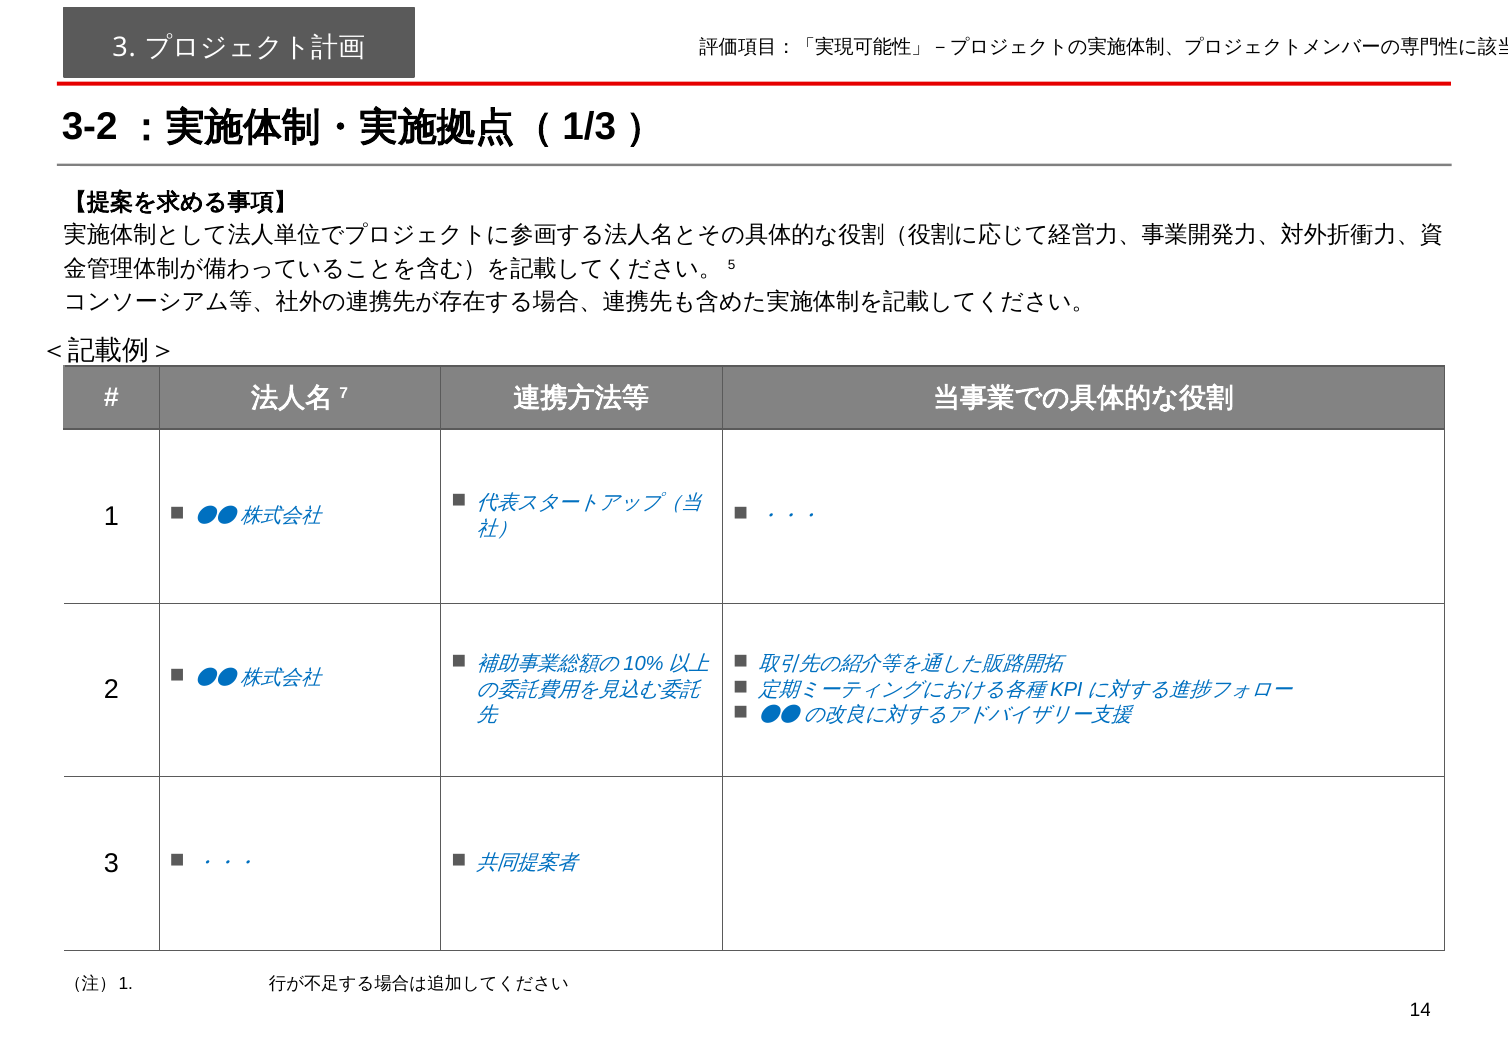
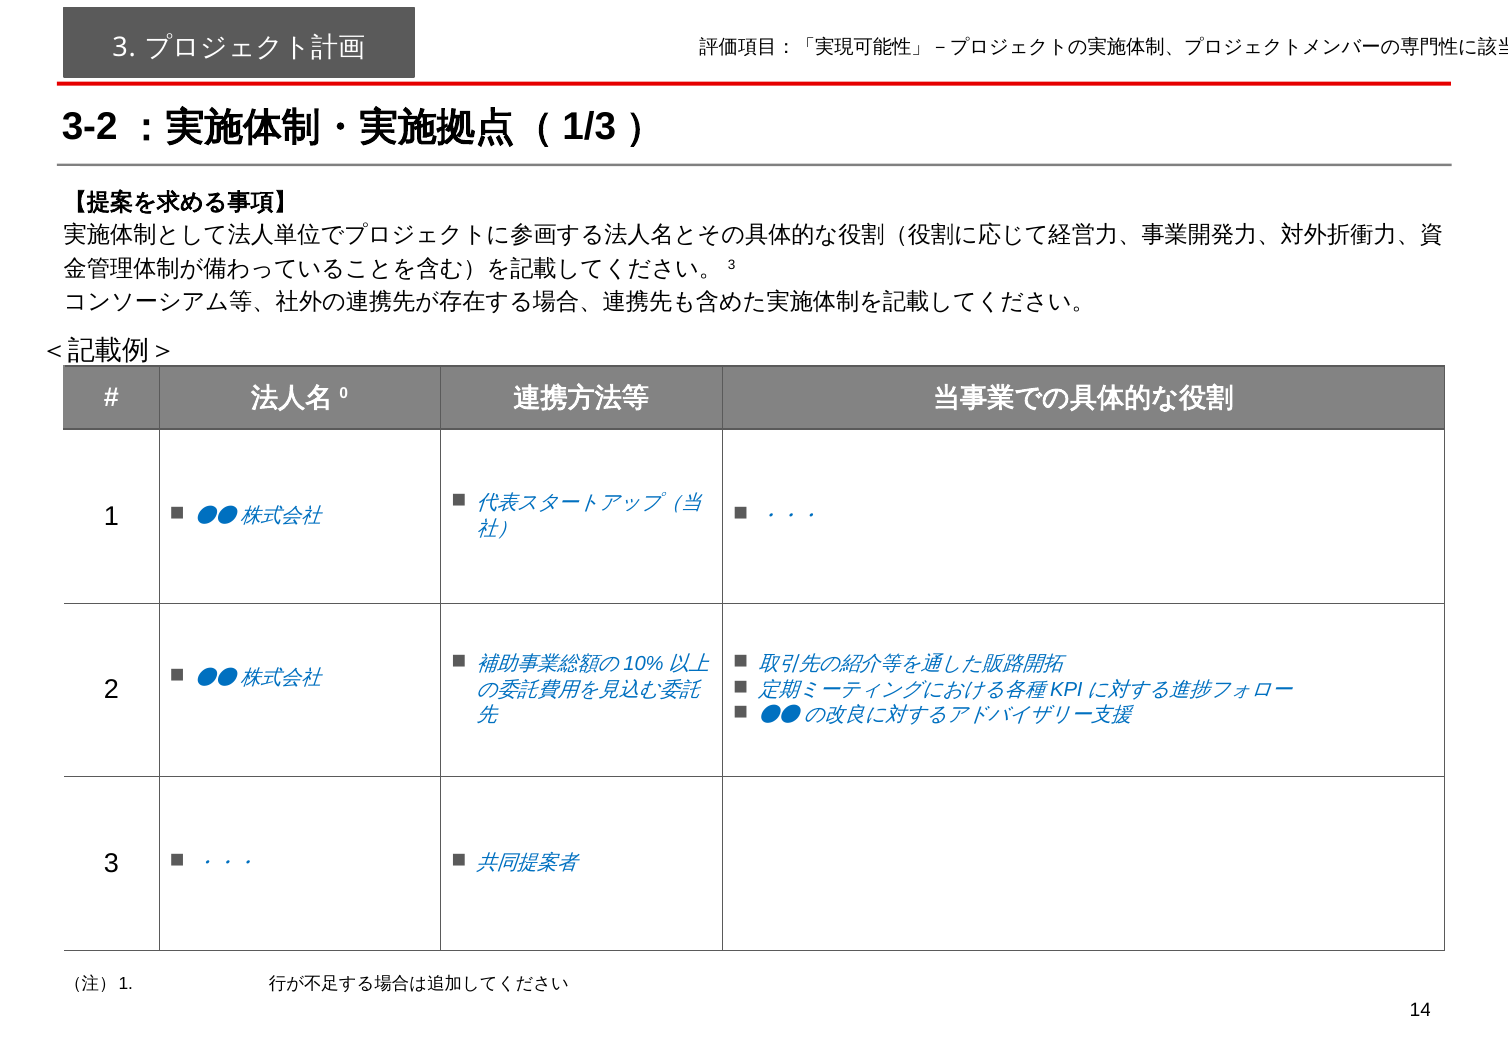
5 at (732, 265): 5 -> 3
7: 7 -> 0
